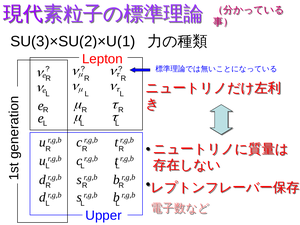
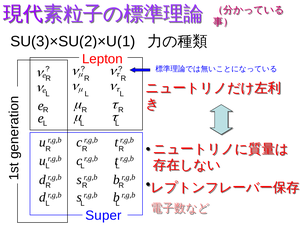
Upper: Upper -> Super
